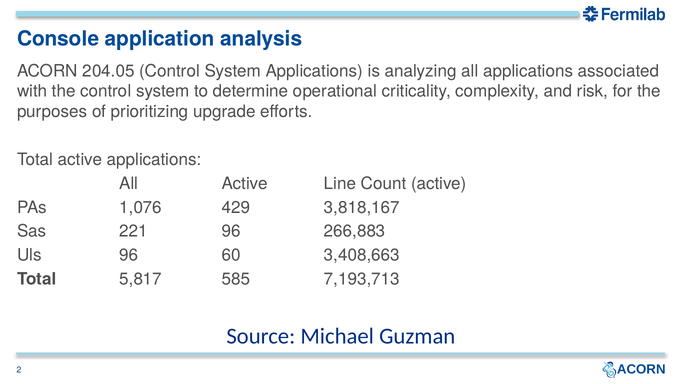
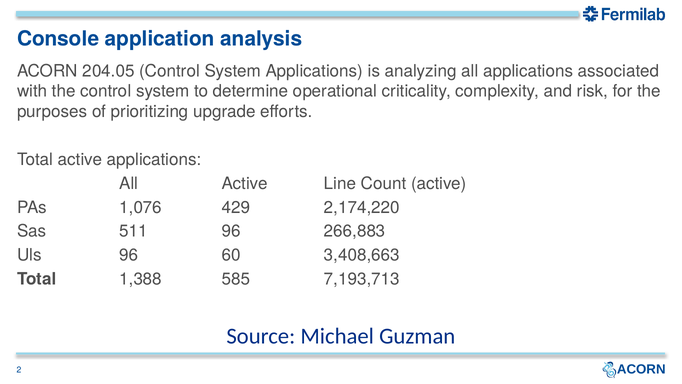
3,818,167: 3,818,167 -> 2,174,220
221: 221 -> 511
5,817: 5,817 -> 1,388
